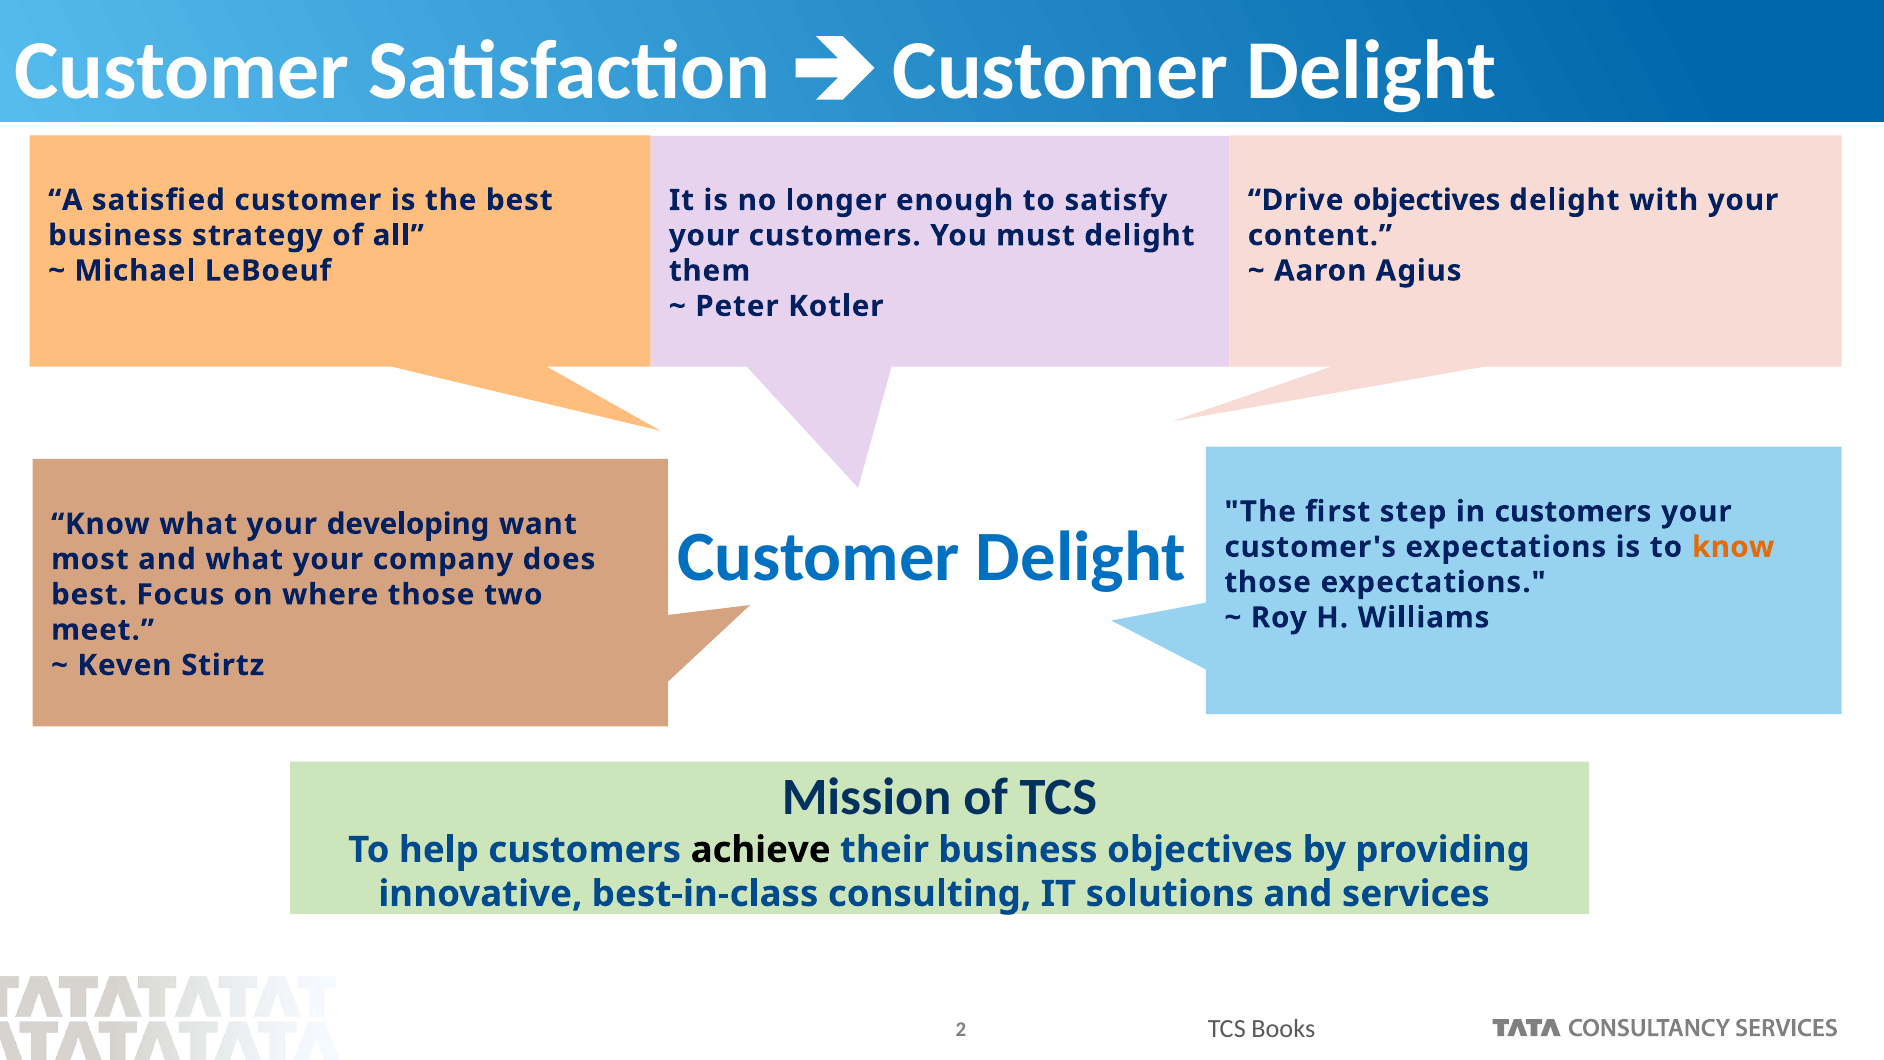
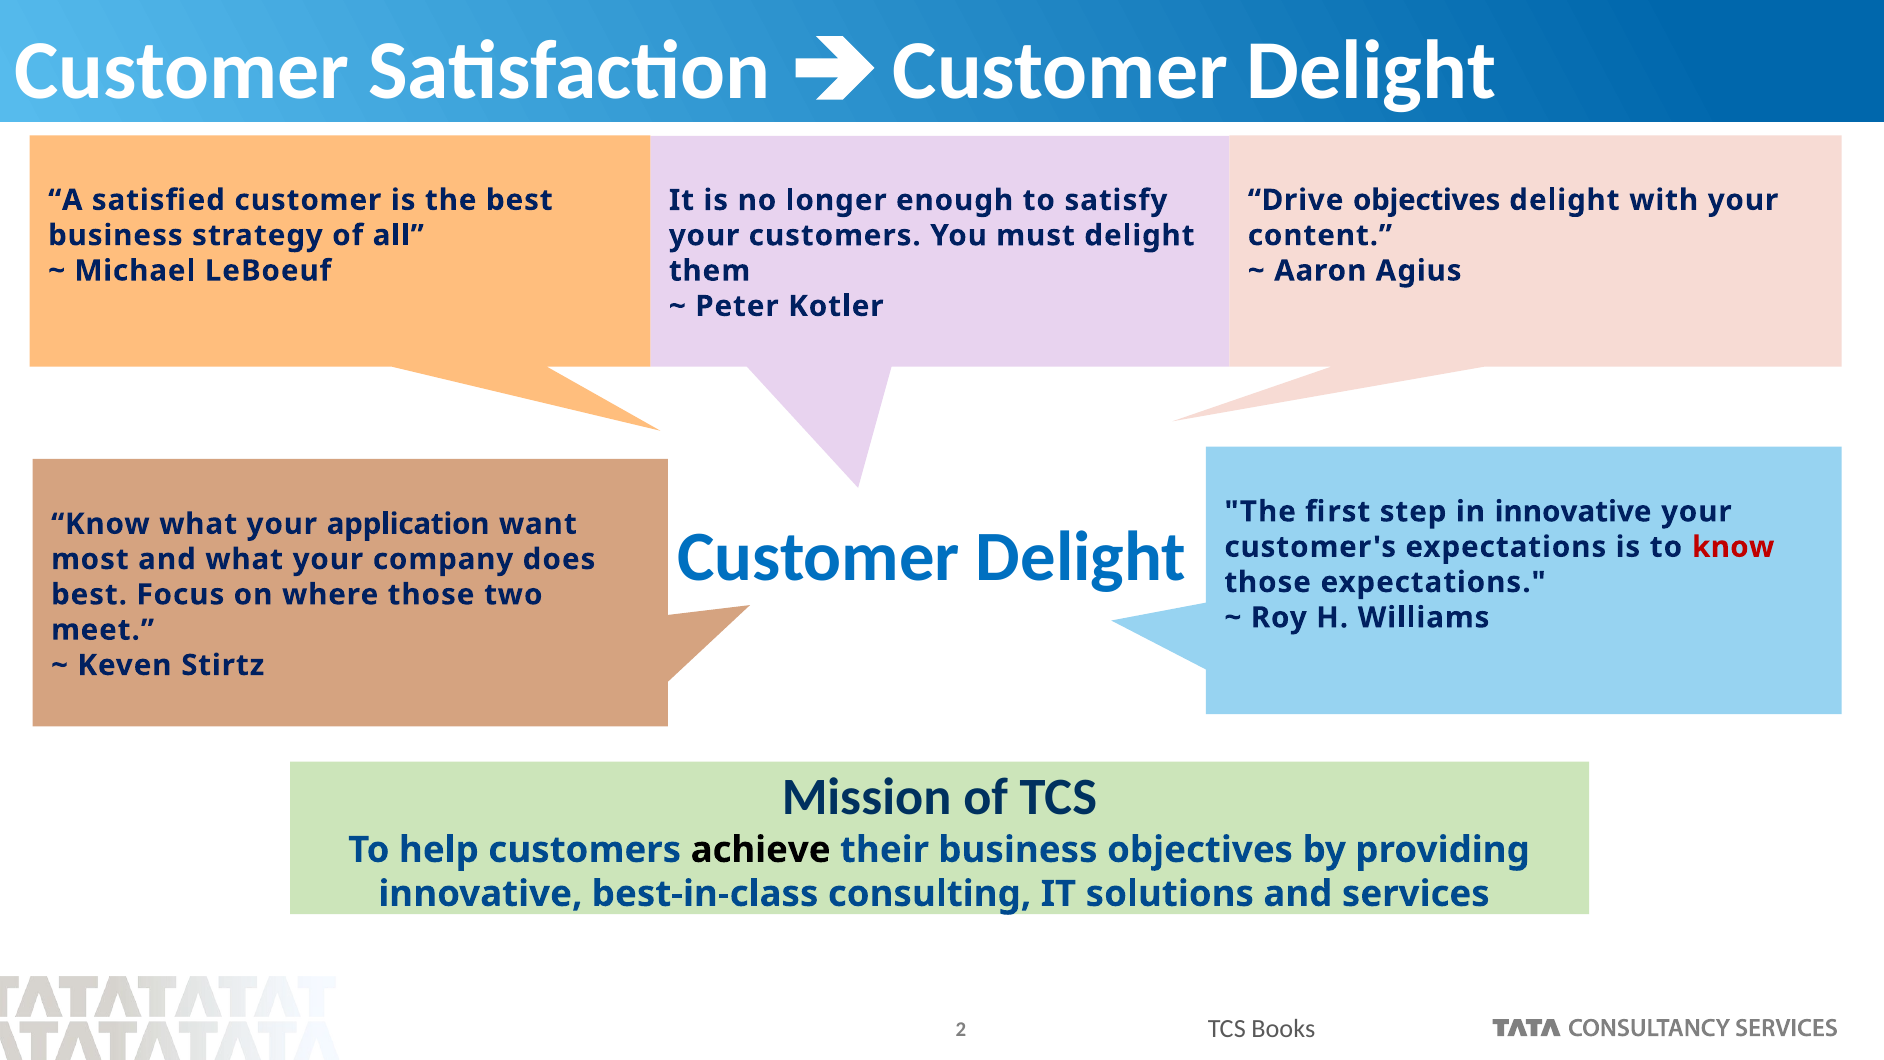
in customers: customers -> innovative
developing: developing -> application
know at (1733, 547) colour: orange -> red
